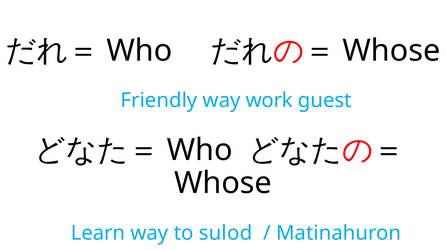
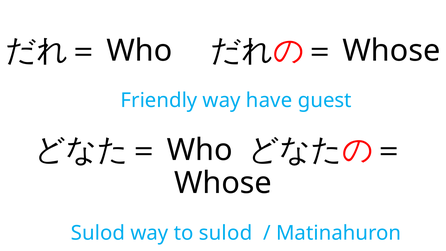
work: work -> have
Learn at (98, 233): Learn -> Sulod
